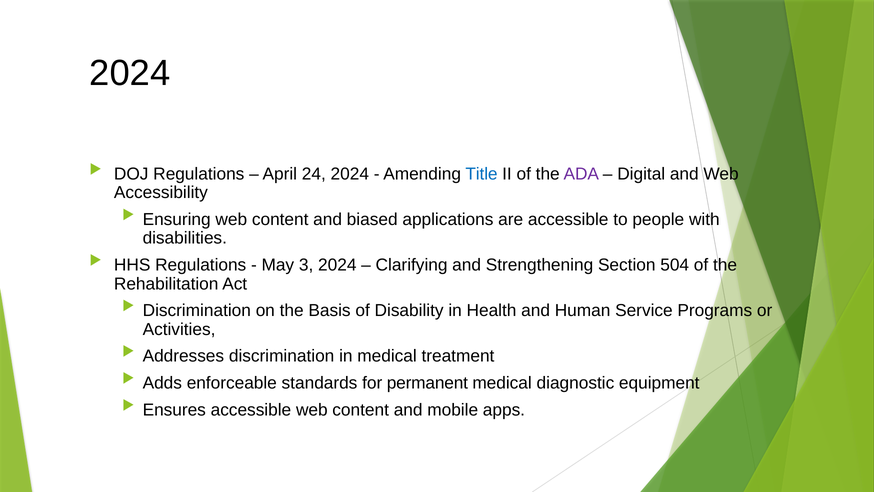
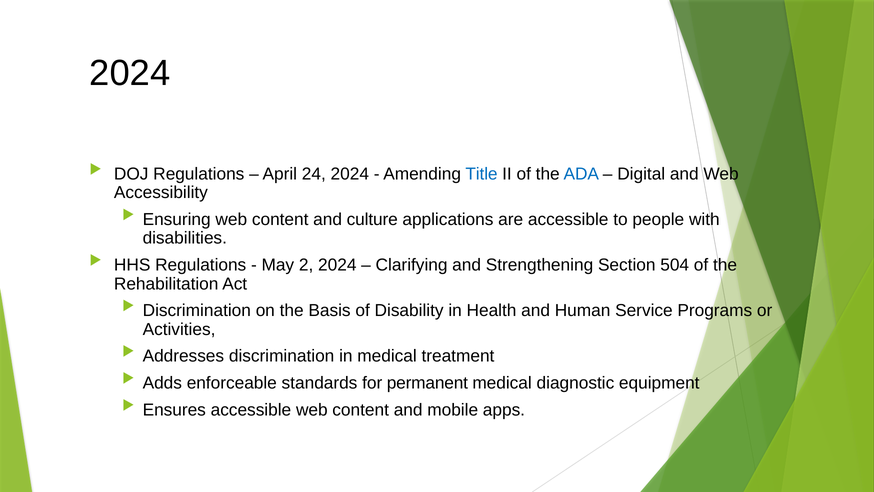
ADA colour: purple -> blue
biased: biased -> culture
3: 3 -> 2
